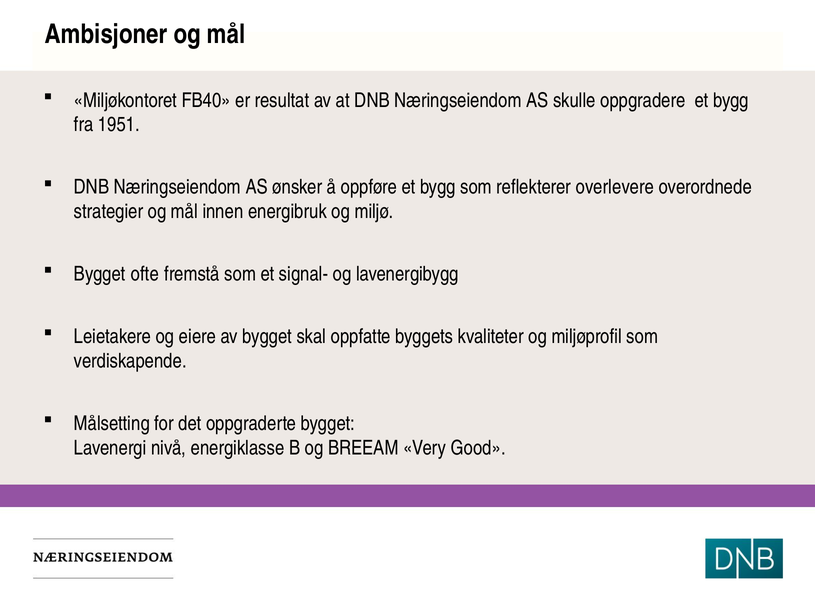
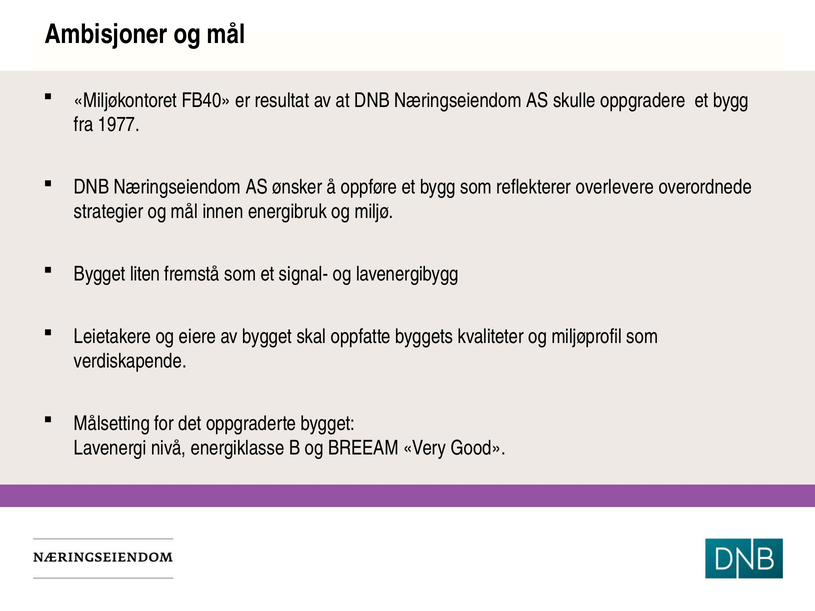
1951: 1951 -> 1977
ofte: ofte -> liten
